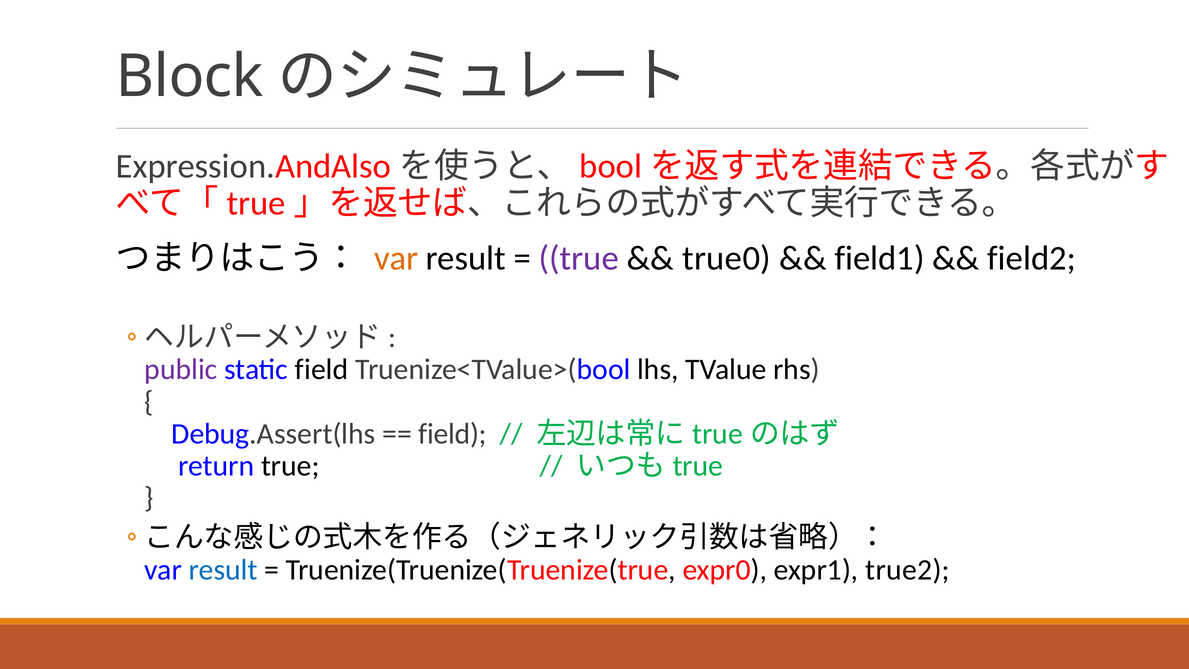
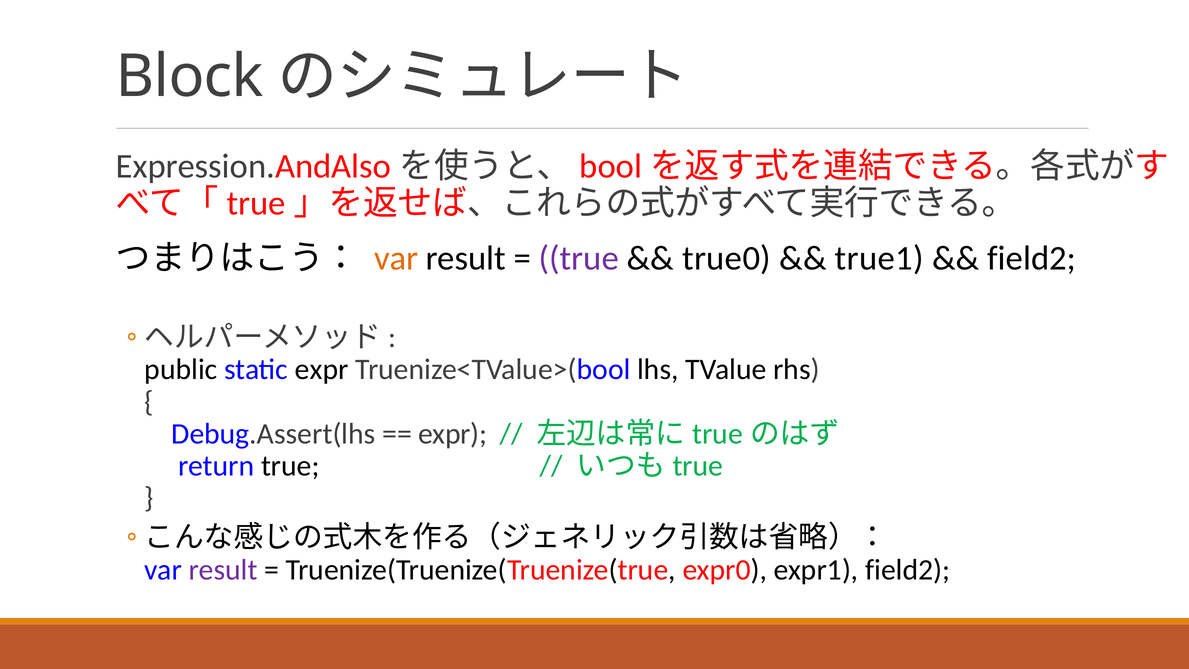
field1: field1 -> true1
public colour: purple -> black
static field: field -> expr
field at (453, 434): field -> expr
result at (223, 570) colour: blue -> purple
expr1 true2: true2 -> field2
